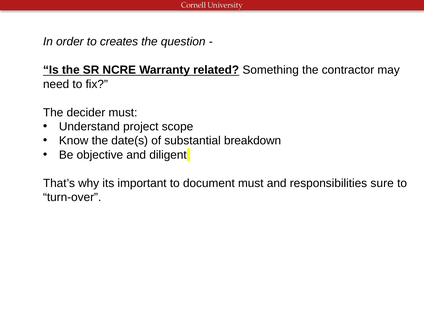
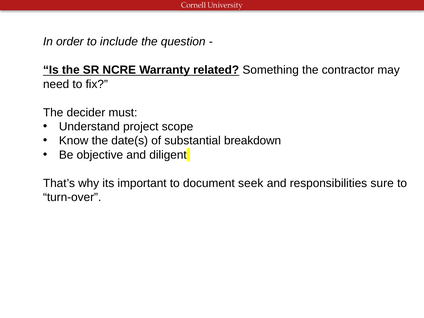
creates: creates -> include
document must: must -> seek
